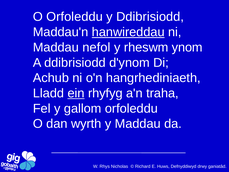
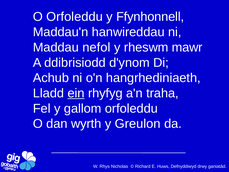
y Ddibrisiodd: Ddibrisiodd -> Ffynhonnell
hanwireddau underline: present -> none
ynom: ynom -> mawr
y Maddau: Maddau -> Greulon
